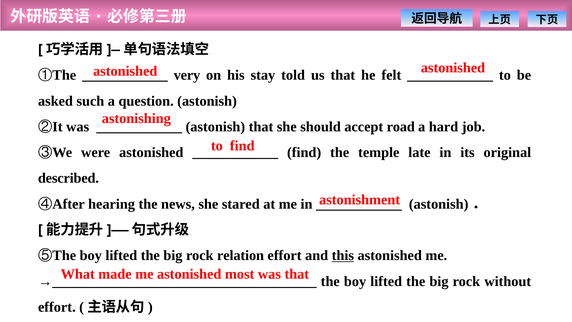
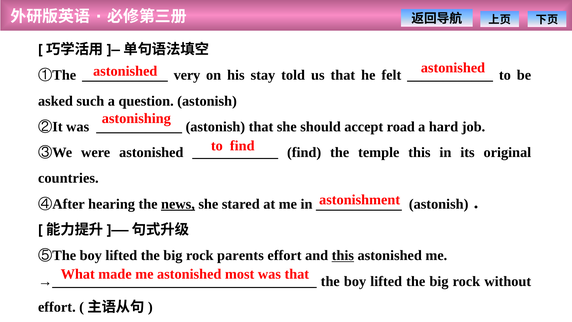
temple late: late -> this
described: described -> countries
news underline: none -> present
relation: relation -> parents
